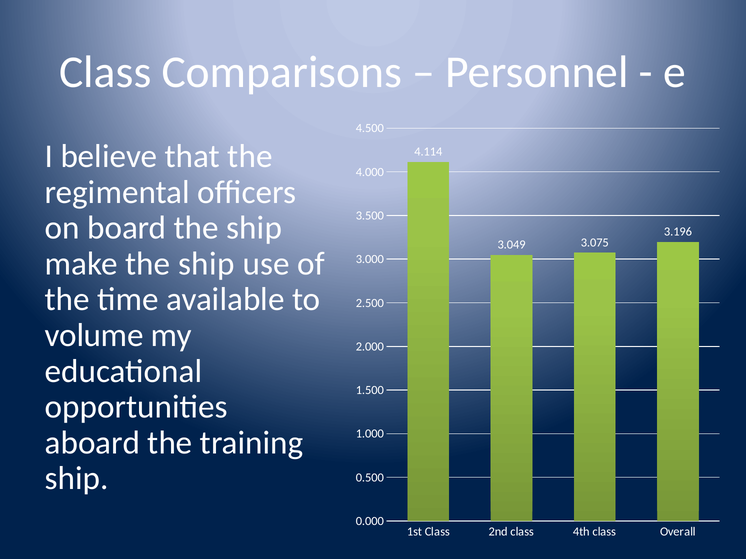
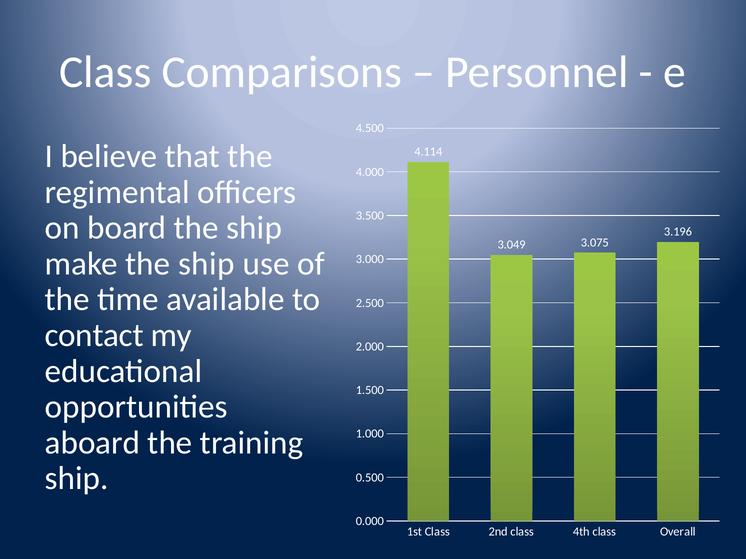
volume: volume -> contact
